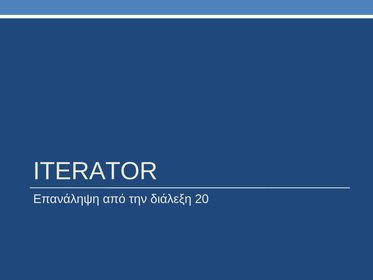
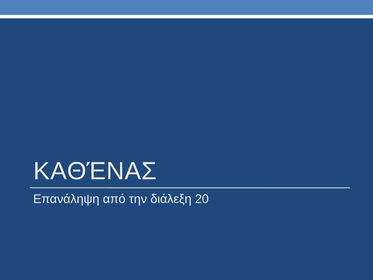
ITERATOR: ITERATOR -> ΚΑΘΈΝΑΣ
